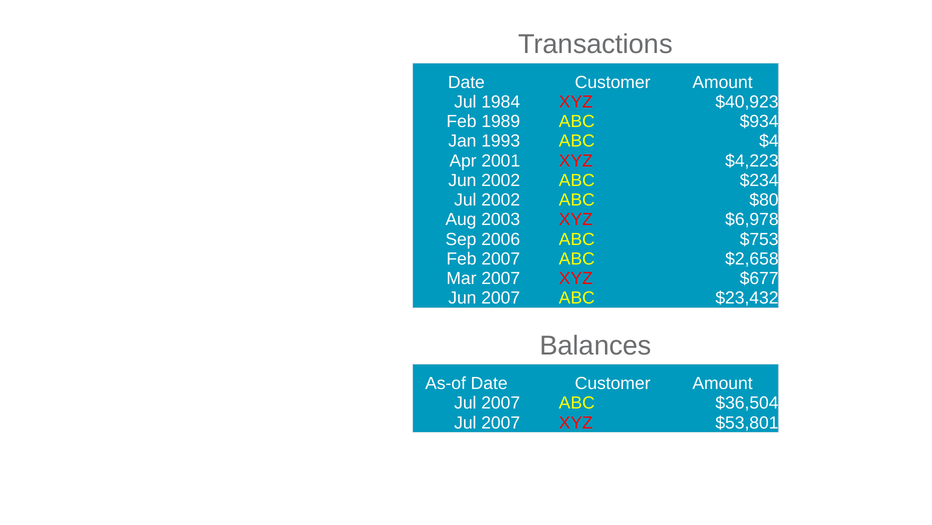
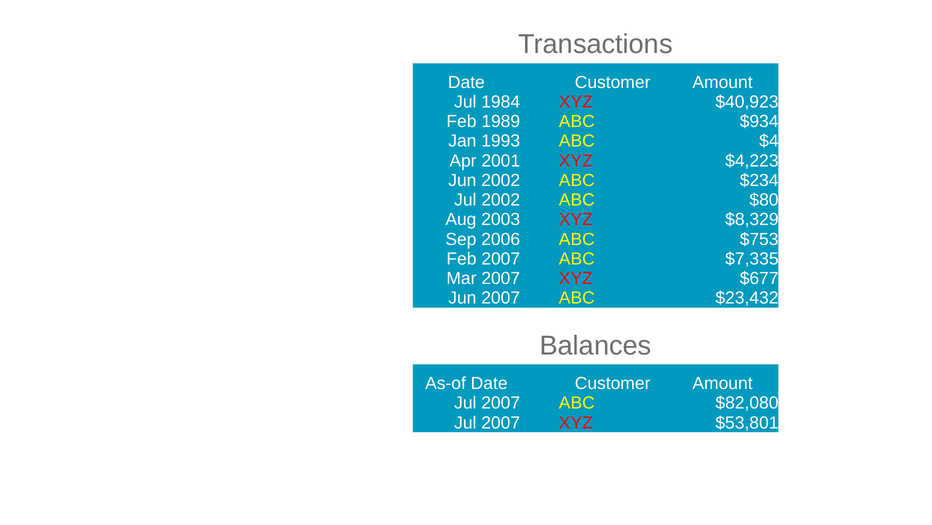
$6,978: $6,978 -> $8,329
$2,658: $2,658 -> $7,335
$36,504: $36,504 -> $82,080
